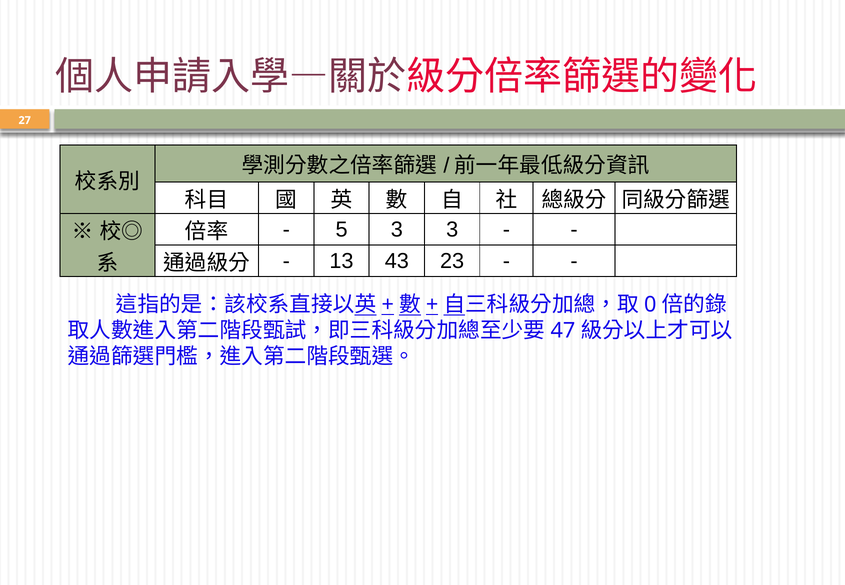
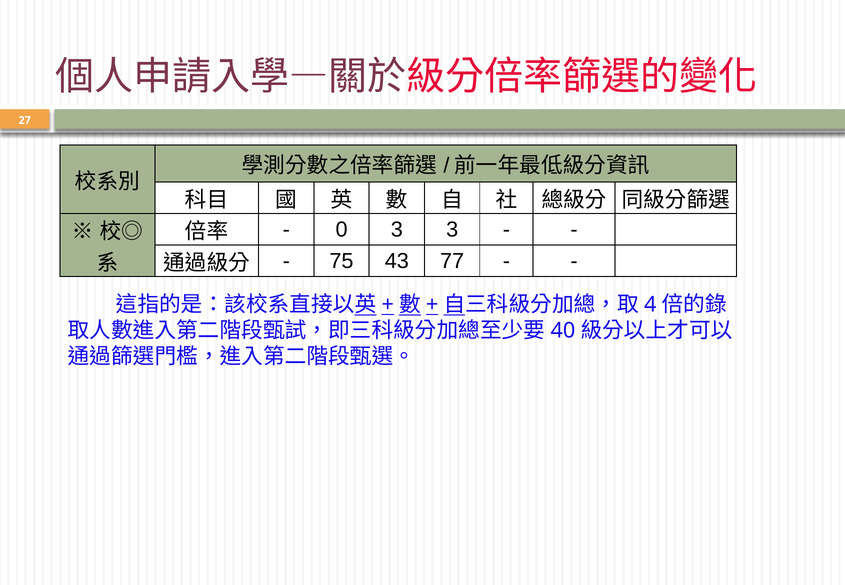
5: 5 -> 0
13: 13 -> 75
23: 23 -> 77
0: 0 -> 4
47: 47 -> 40
